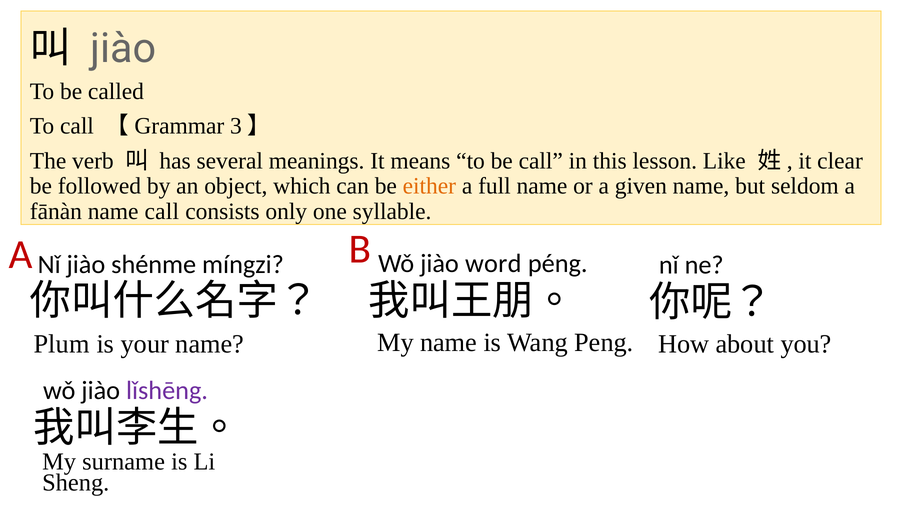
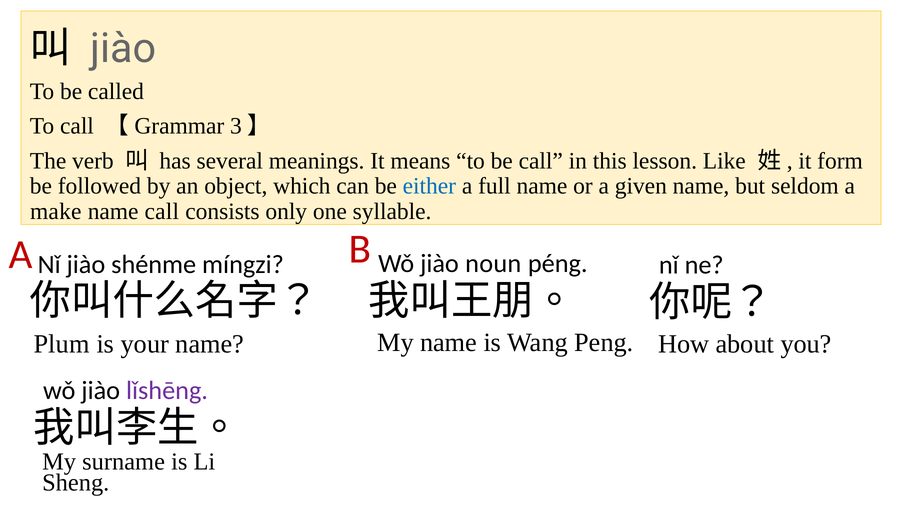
clear: clear -> form
either colour: orange -> blue
fānàn: fānàn -> make
word: word -> noun
